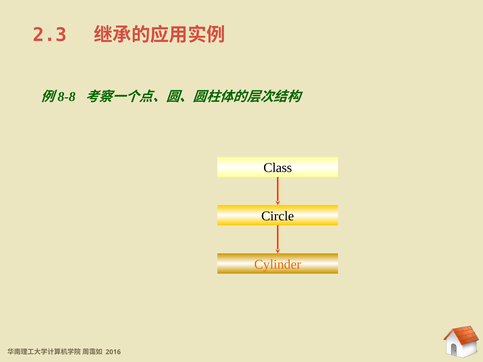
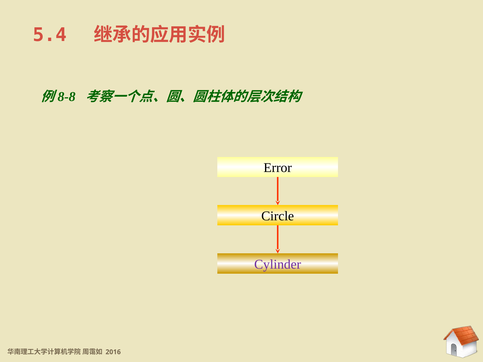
2.3: 2.3 -> 5.4
Class: Class -> Error
Cylinder colour: orange -> purple
